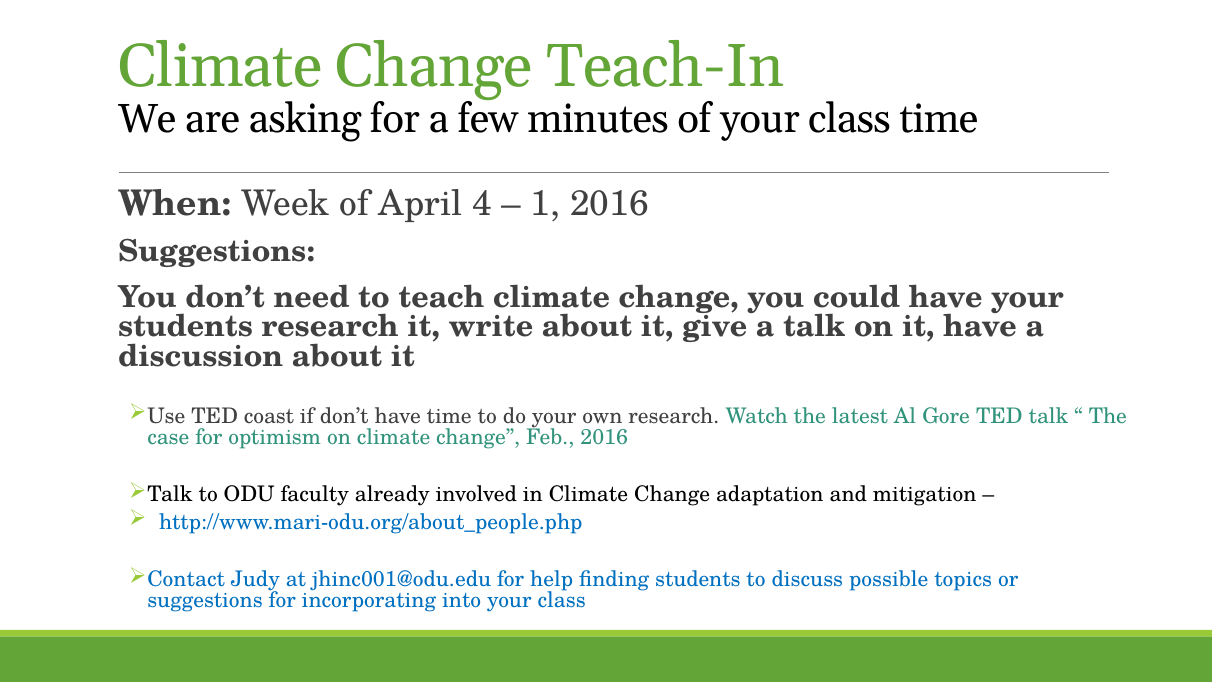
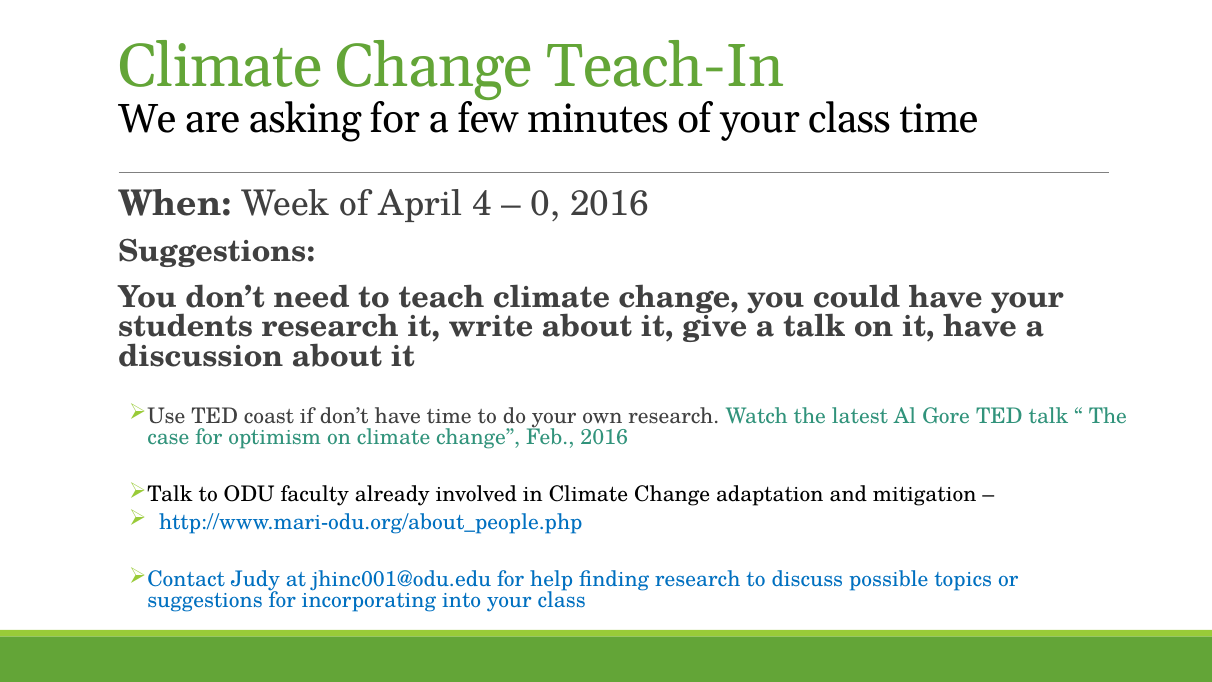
1: 1 -> 0
finding students: students -> research
